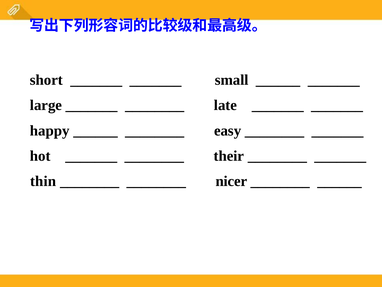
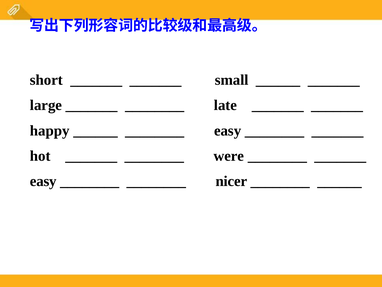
their: their -> were
thin at (43, 181): thin -> easy
